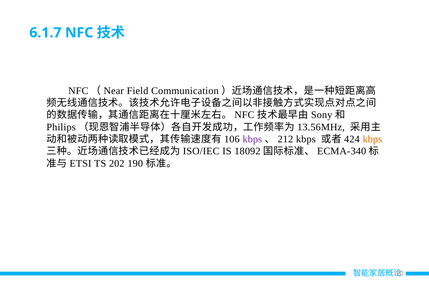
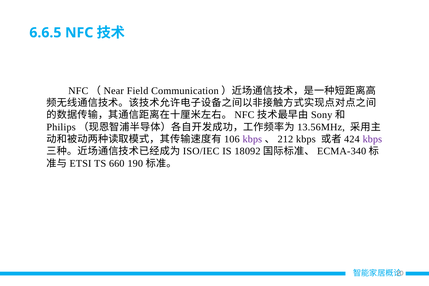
6.1.7: 6.1.7 -> 6.6.5
kbps at (372, 139) colour: orange -> purple
202: 202 -> 660
